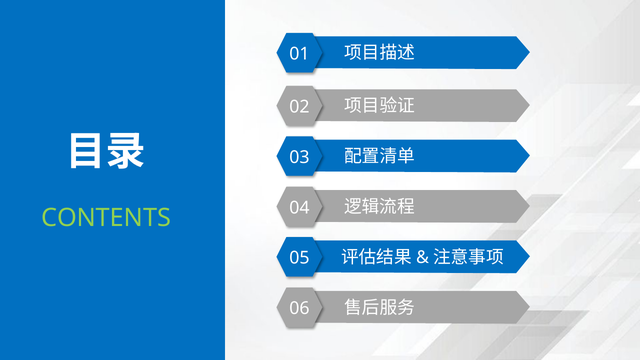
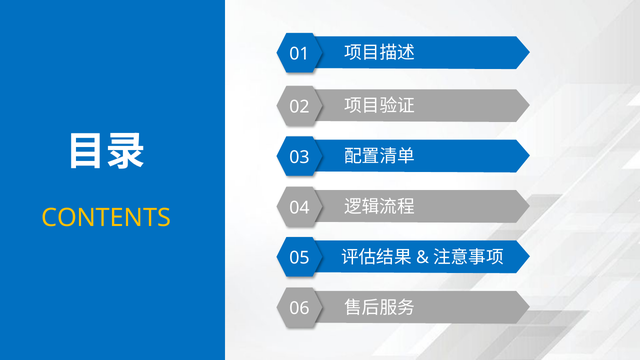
CONTENTS colour: light green -> yellow
